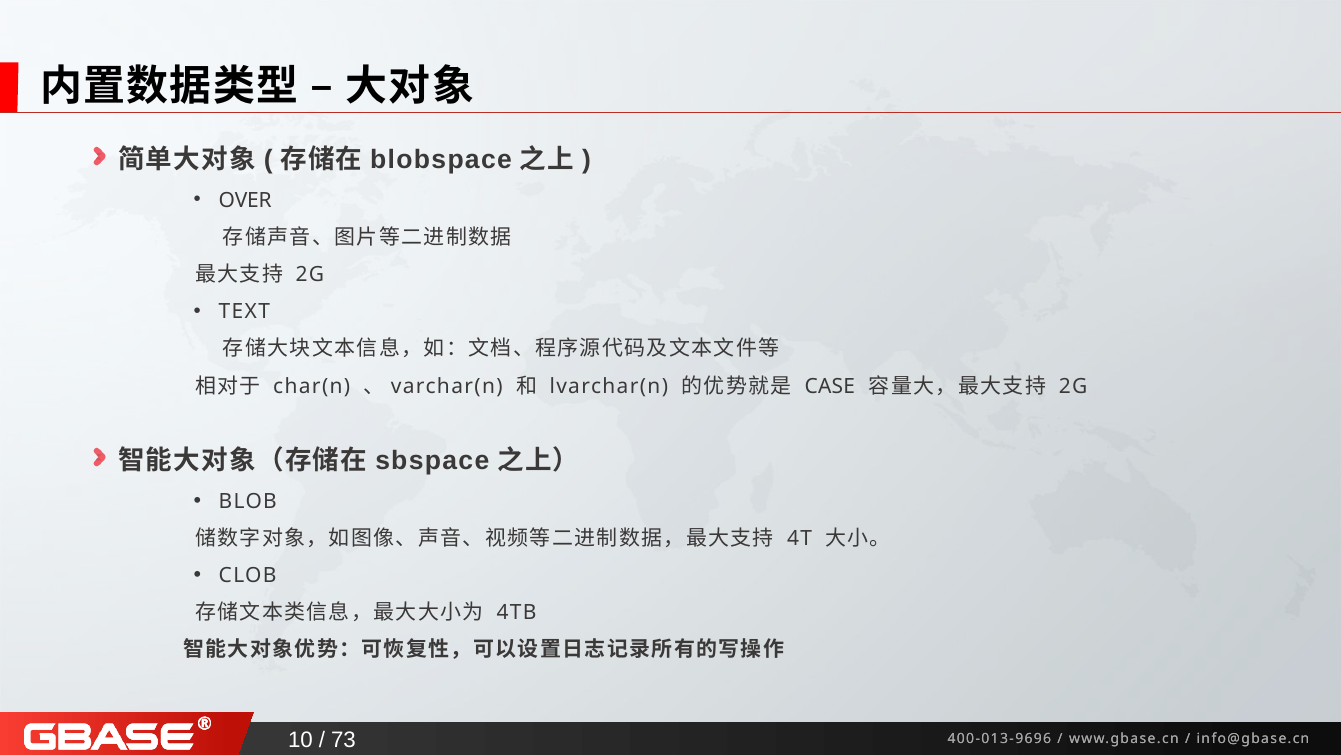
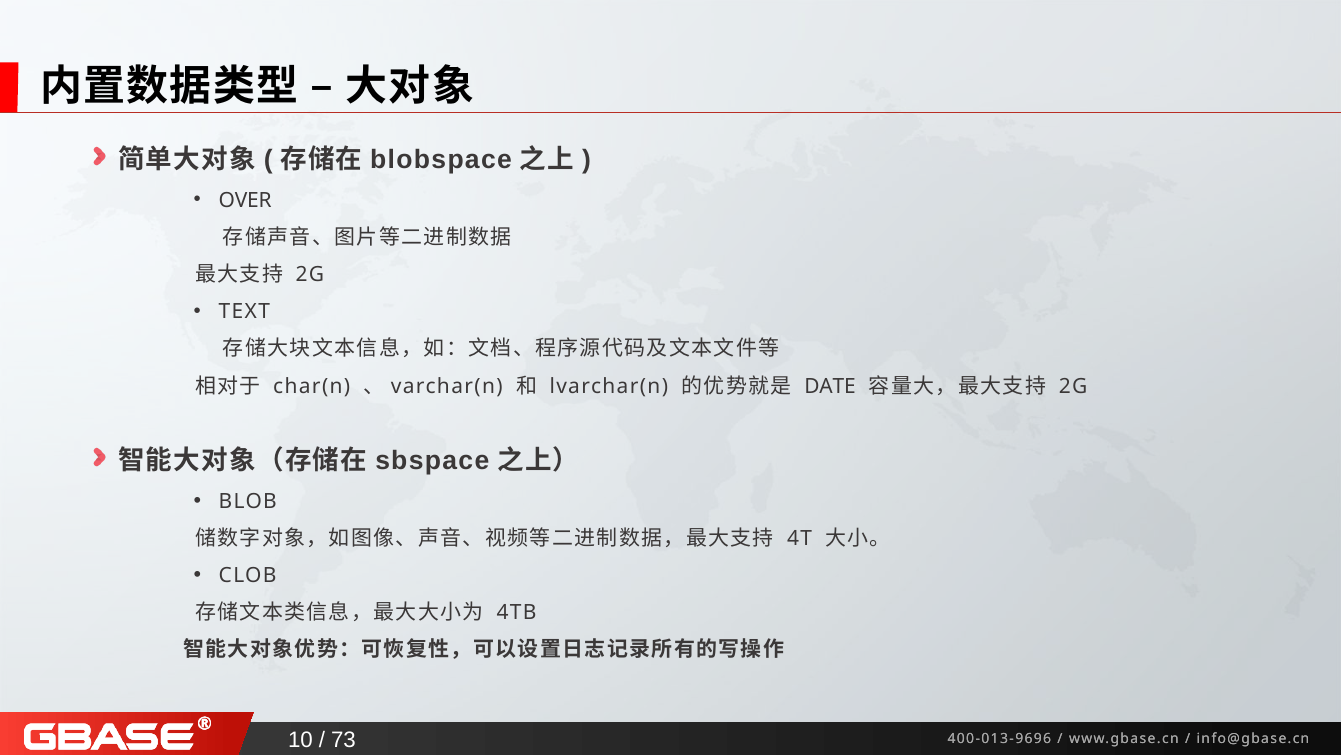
CASE: CASE -> DATE
